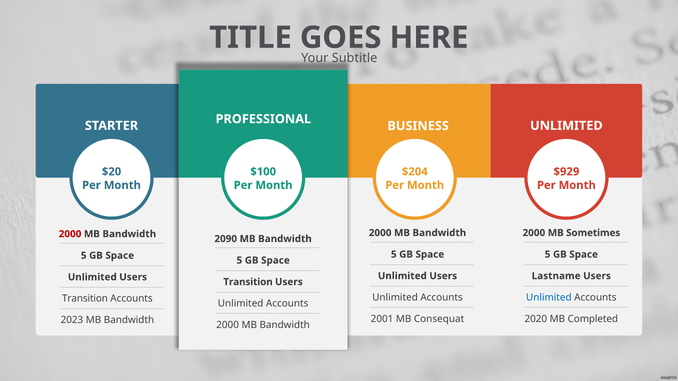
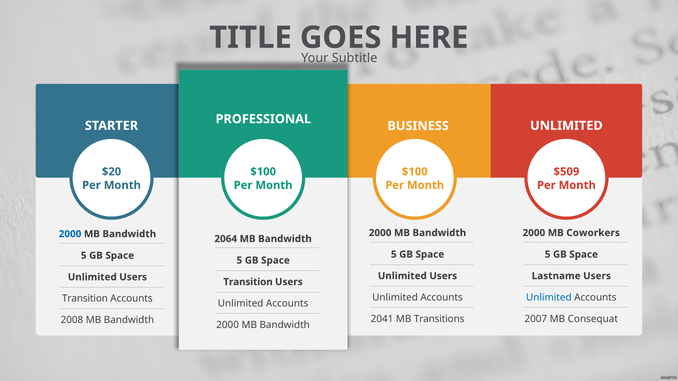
$204 at (415, 172): $204 -> $100
$929: $929 -> $509
Sometimes: Sometimes -> Coworkers
2000 at (70, 234) colour: red -> blue
2090: 2090 -> 2064
2001: 2001 -> 2041
Consequat: Consequat -> Transitions
2020: 2020 -> 2007
Completed: Completed -> Consequat
2023: 2023 -> 2008
